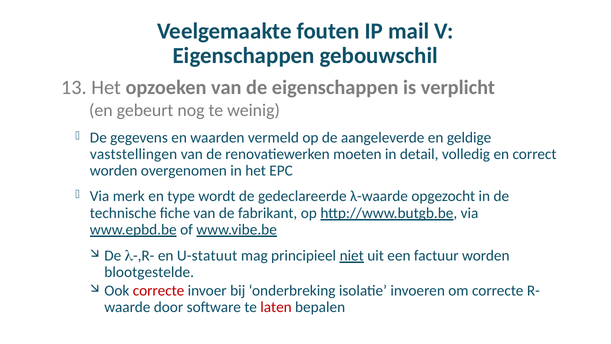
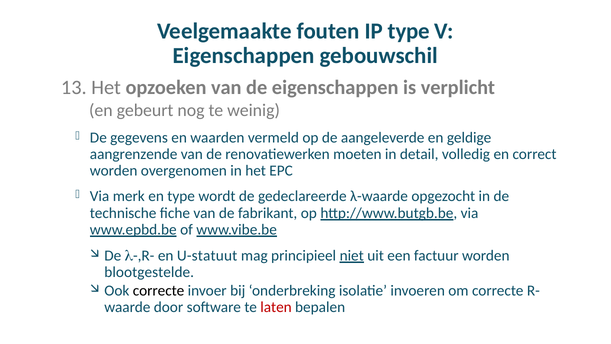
IP mail: mail -> type
vaststellingen: vaststellingen -> aangrenzende
correcte at (159, 290) colour: red -> black
